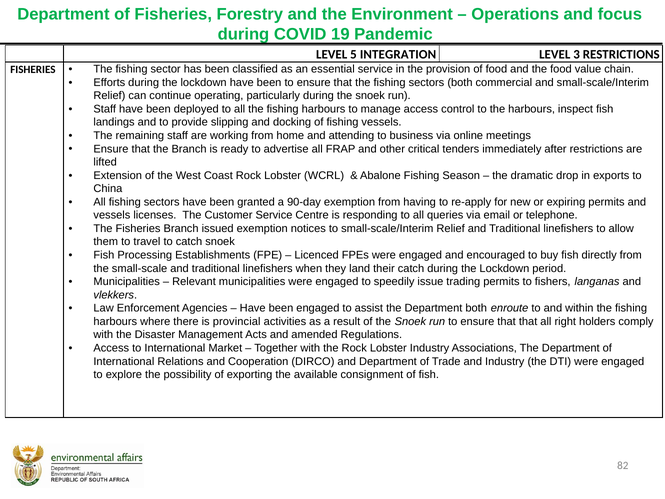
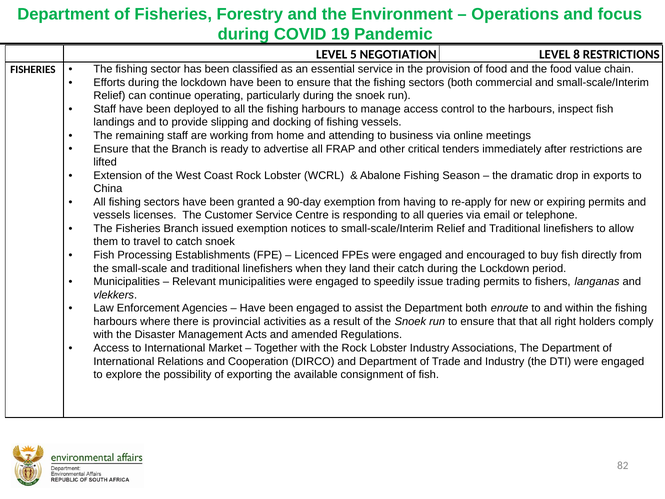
INTEGRATION: INTEGRATION -> NEGOTIATION
3: 3 -> 8
